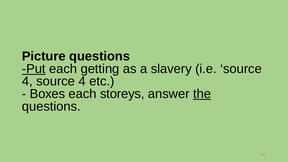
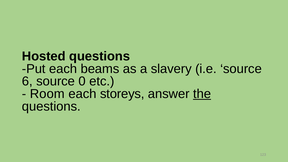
Picture: Picture -> Hosted
Put underline: present -> none
getting: getting -> beams
4 at (27, 81): 4 -> 6
4 at (82, 81): 4 -> 0
Boxes: Boxes -> Room
